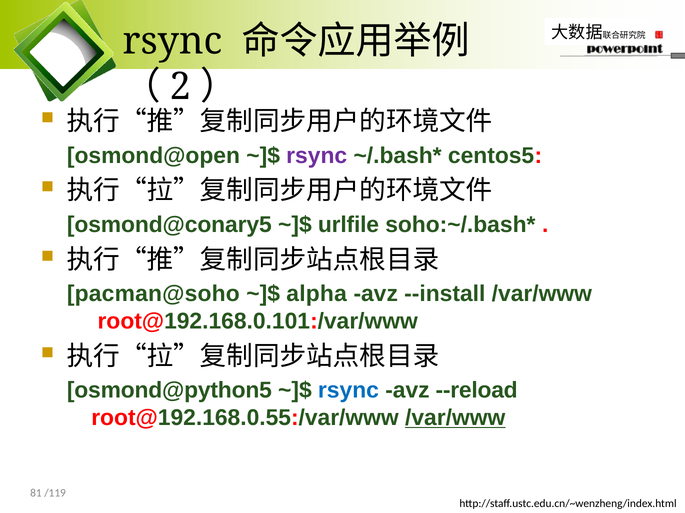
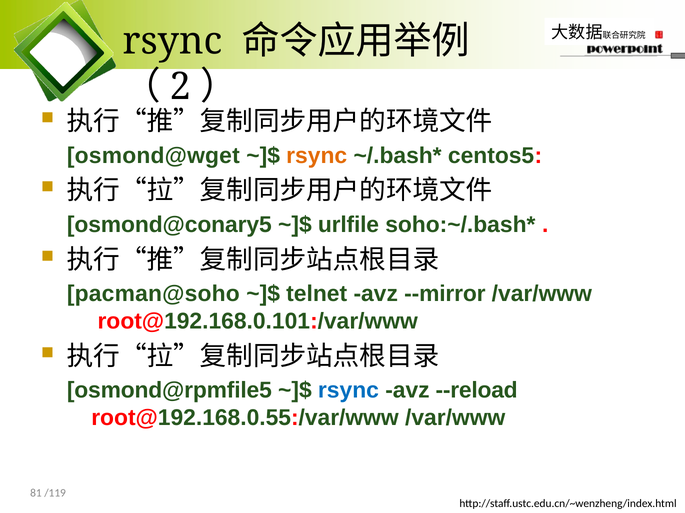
osmond@open: osmond@open -> osmond@wget
rsync at (317, 156) colour: purple -> orange
alpha: alpha -> telnet
--install: --install -> --mirror
osmond@python5: osmond@python5 -> osmond@rpmfile5
/var/www at (455, 418) underline: present -> none
